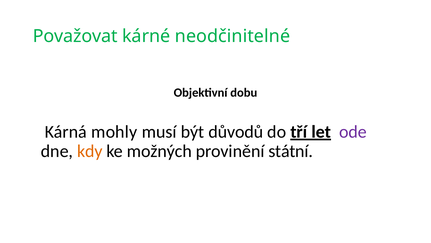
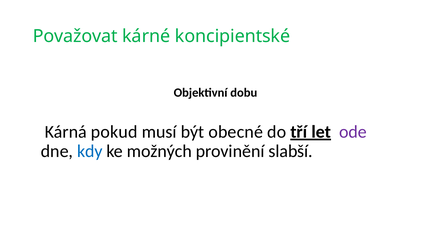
neodčinitelné: neodčinitelné -> koncipientské
mohly: mohly -> pokud
důvodů: důvodů -> obecné
kdy colour: orange -> blue
státní: státní -> slabší
